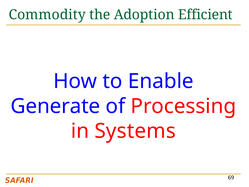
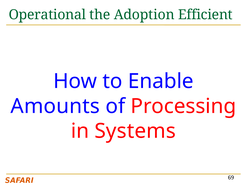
Commodity: Commodity -> Operational
Generate: Generate -> Amounts
